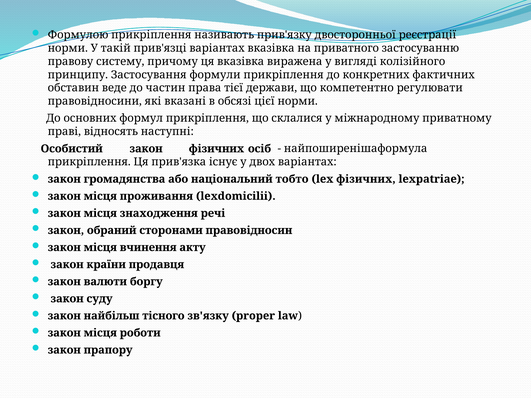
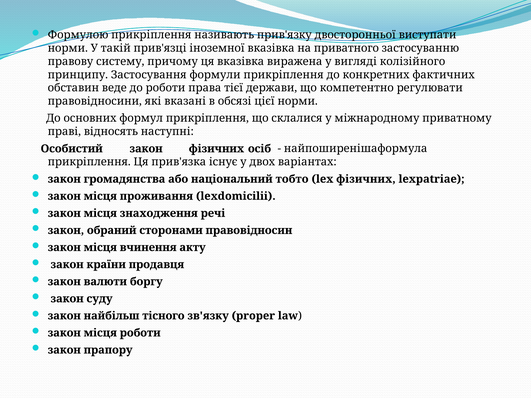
реєстрації: реєстрації -> виступати
прив'язці варіантах: варіантах -> іноземної
до частин: частин -> роботи
